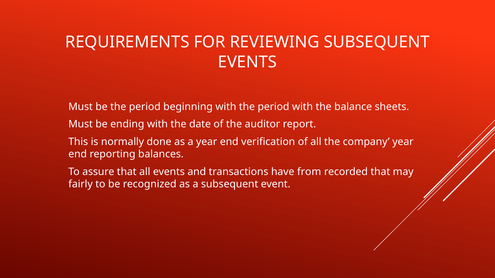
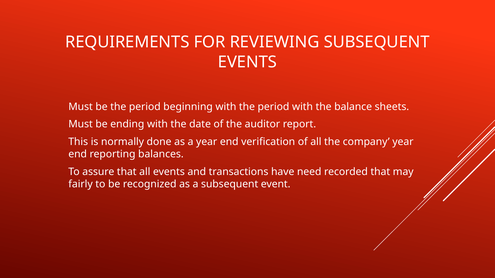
from: from -> need
